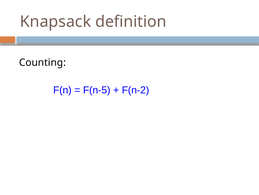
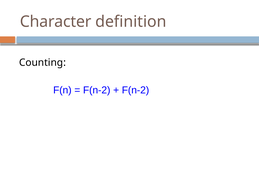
Knapsack: Knapsack -> Character
F(n-5 at (97, 90): F(n-5 -> F(n-2
